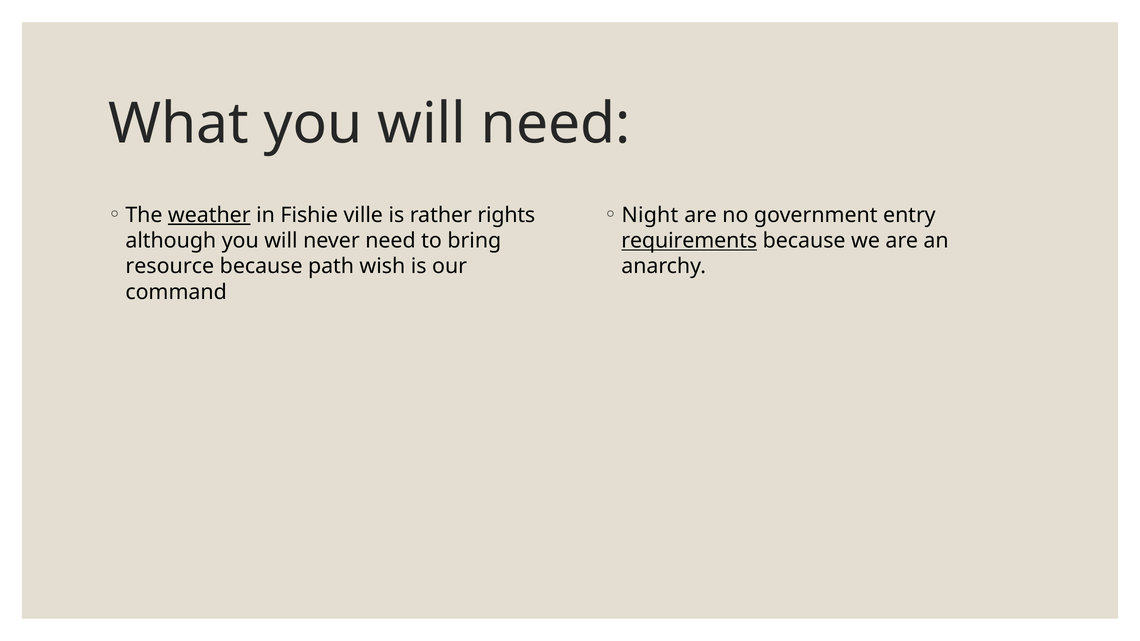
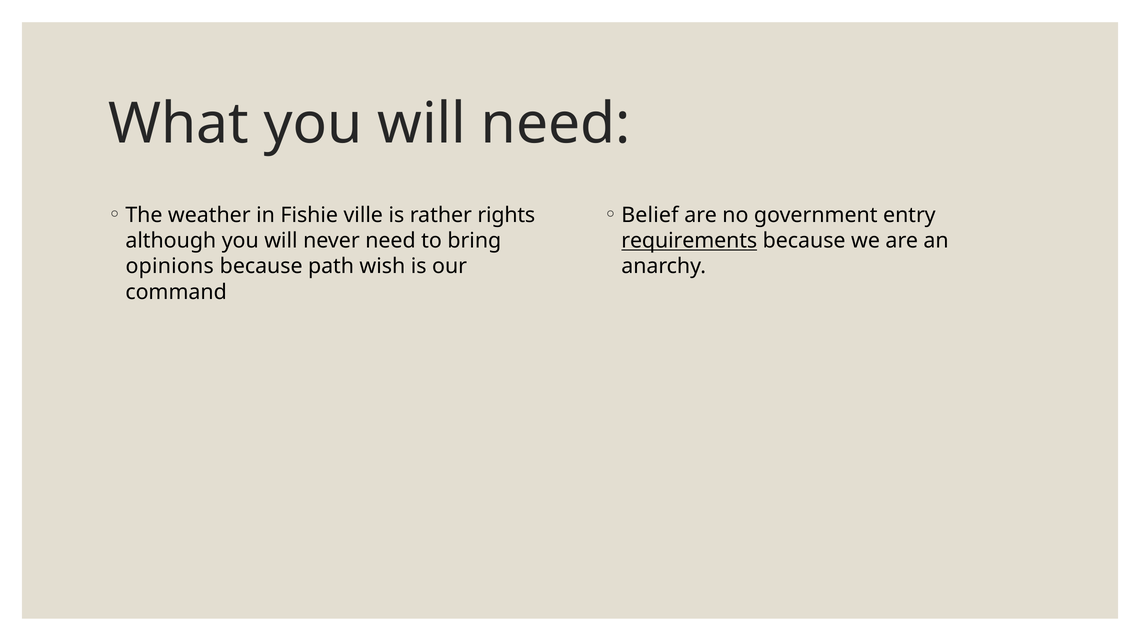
weather underline: present -> none
Night: Night -> Belief
resource: resource -> opinions
